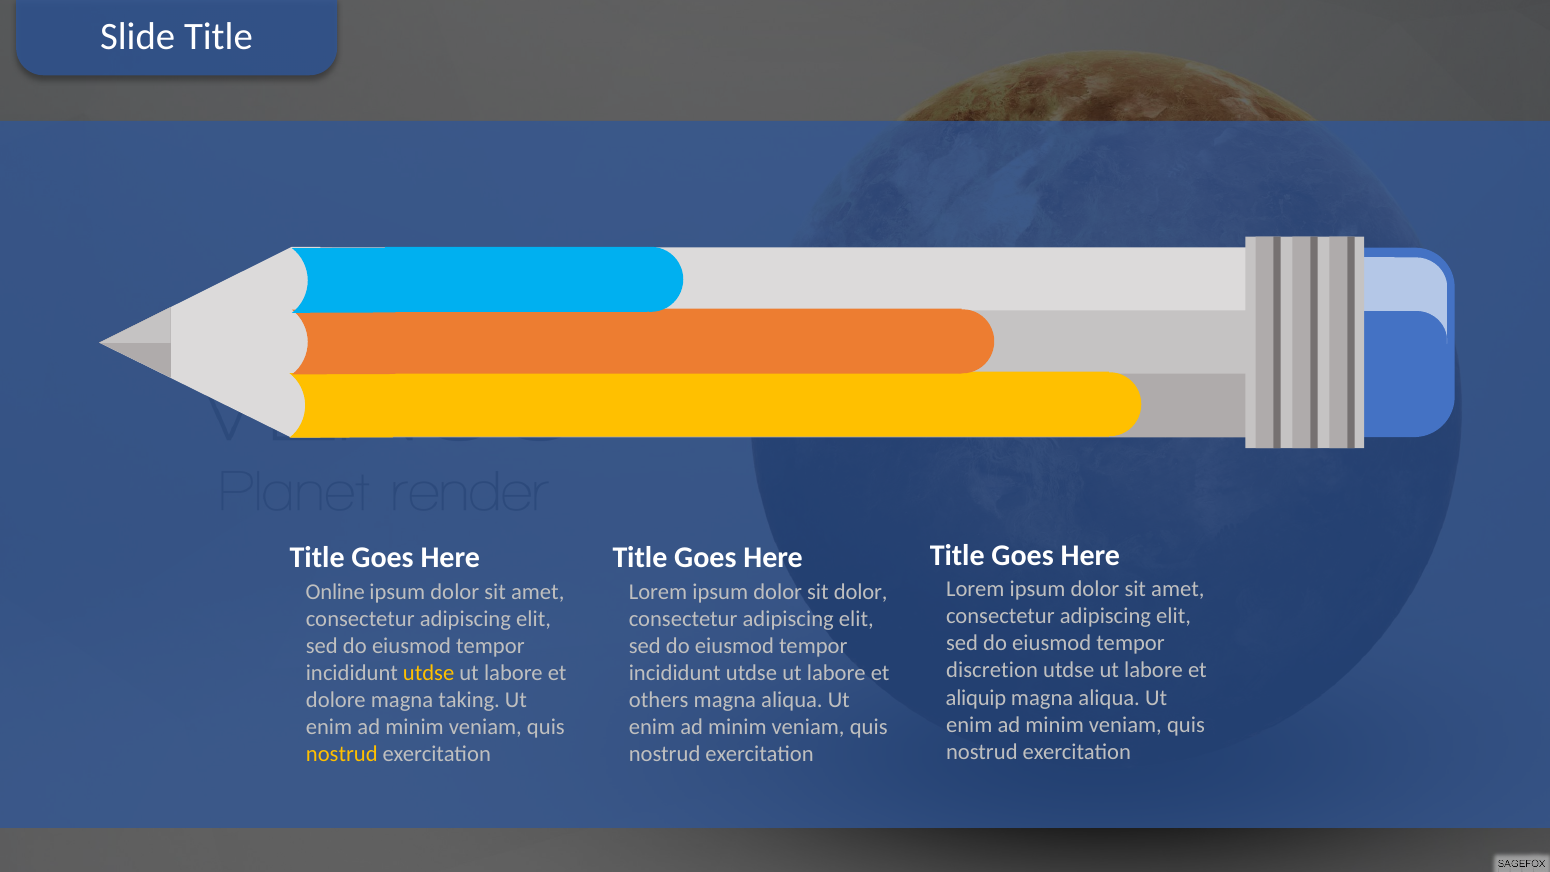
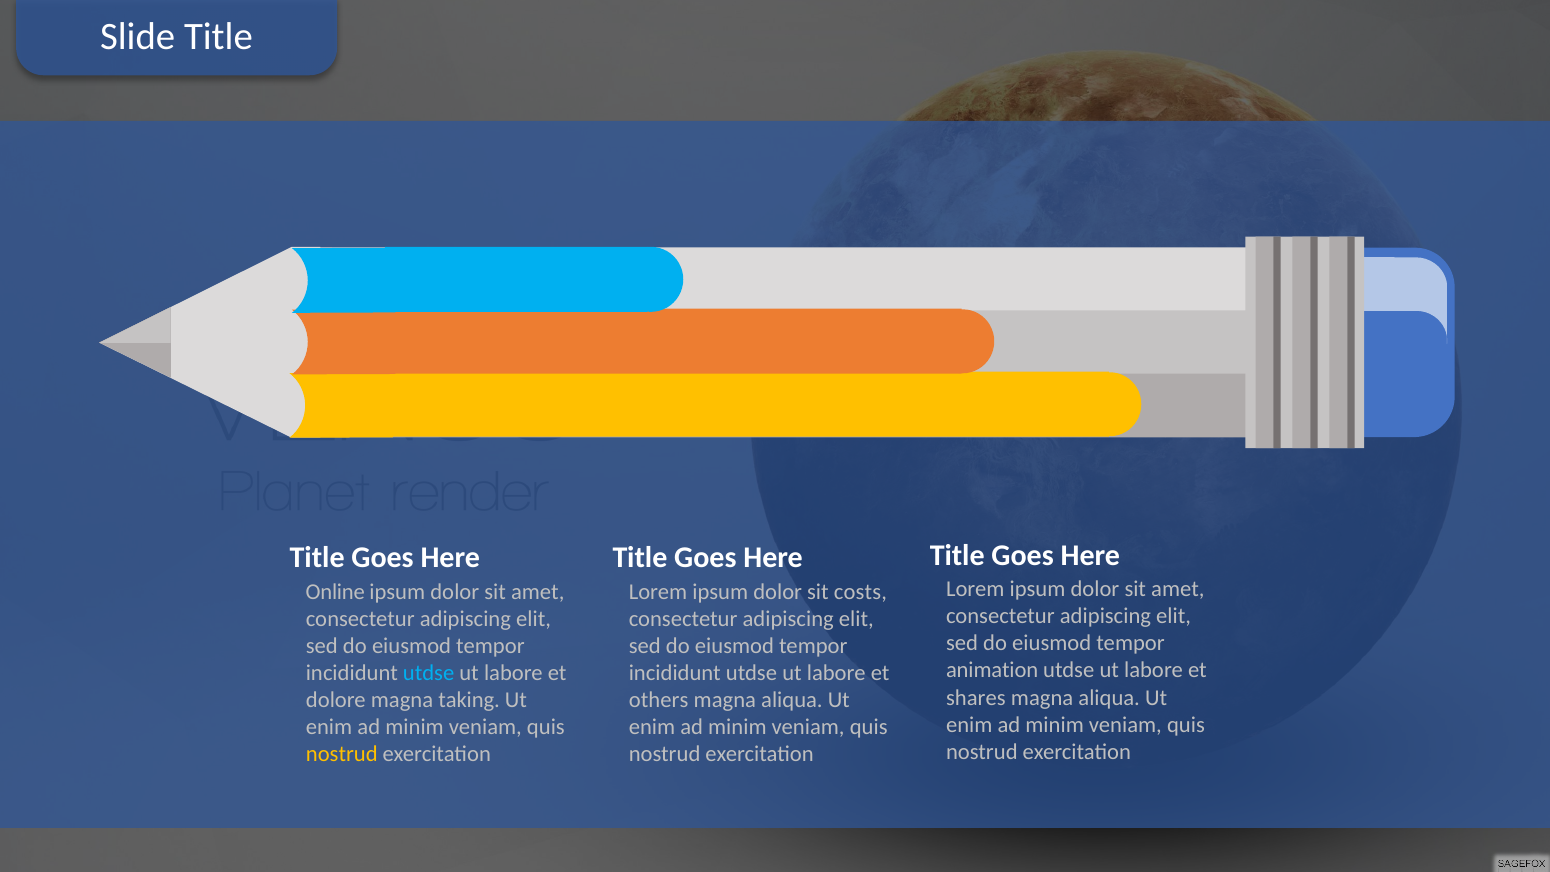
sit dolor: dolor -> costs
discretion: discretion -> animation
utdse at (429, 673) colour: yellow -> light blue
aliquip: aliquip -> shares
